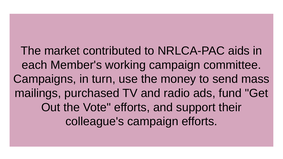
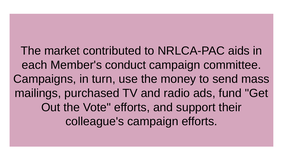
working: working -> conduct
